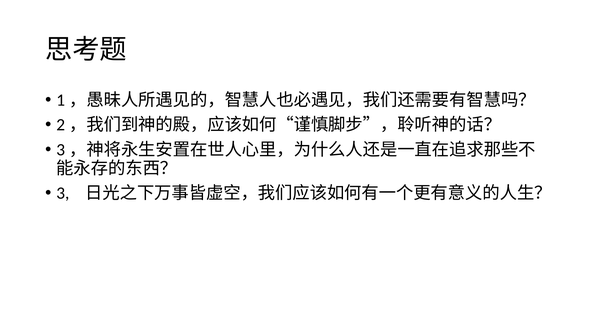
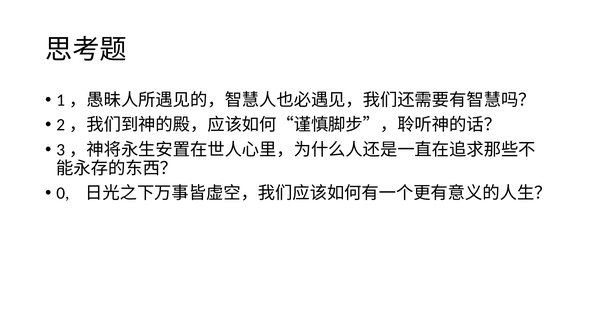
3: 3 -> 0
